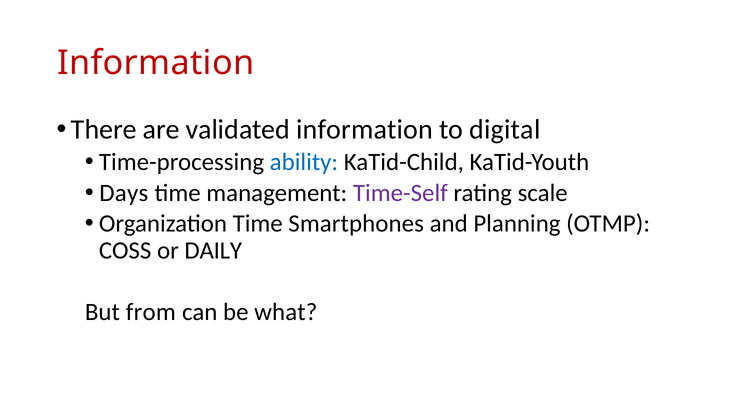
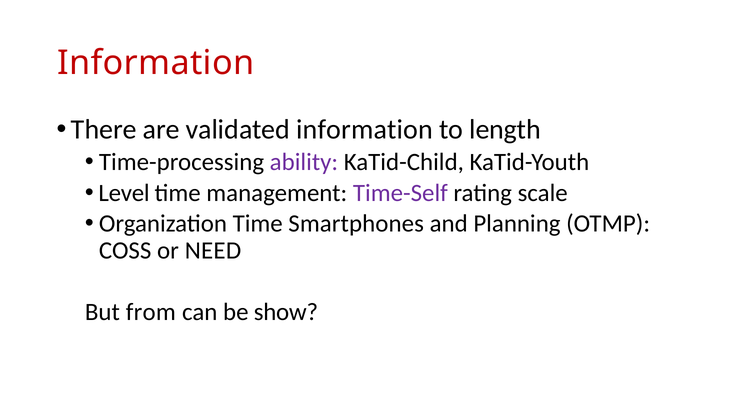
digital: digital -> length
ability colour: blue -> purple
Days: Days -> Level
DAILY: DAILY -> NEED
what: what -> show
